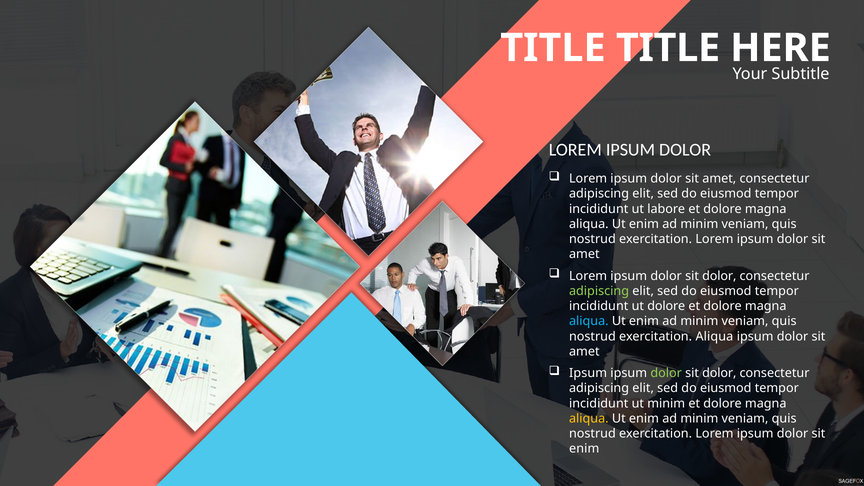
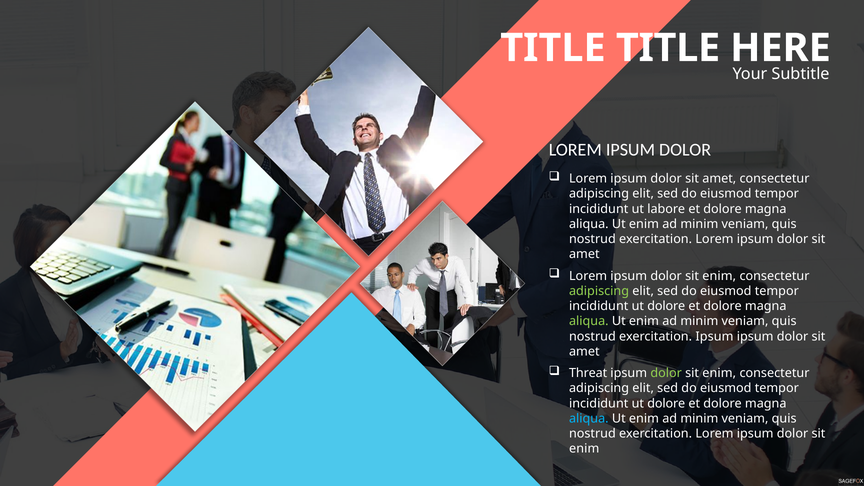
dolor at (719, 276): dolor -> enim
aliqua at (589, 321) colour: light blue -> light green
exercitation Aliqua: Aliqua -> Ipsum
Ipsum at (588, 373): Ipsum -> Threat
dolor at (719, 373): dolor -> enim
minim at (666, 403): minim -> dolore
aliqua at (589, 418) colour: yellow -> light blue
